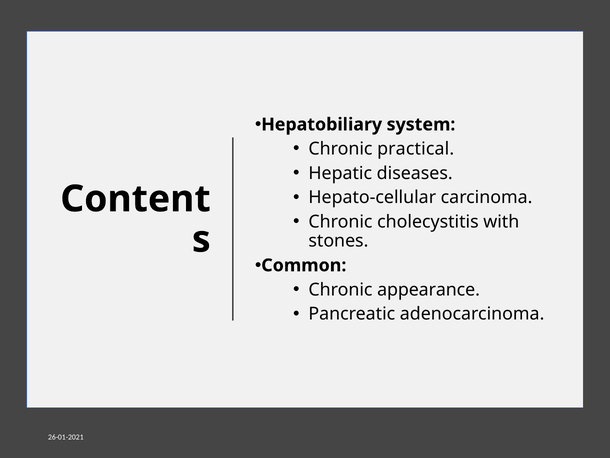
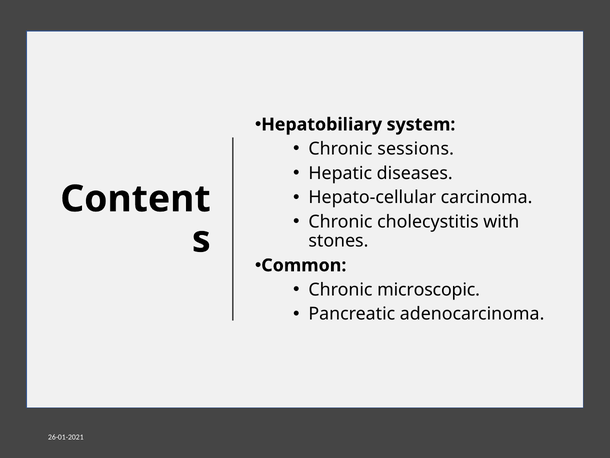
practical: practical -> sessions
appearance: appearance -> microscopic
